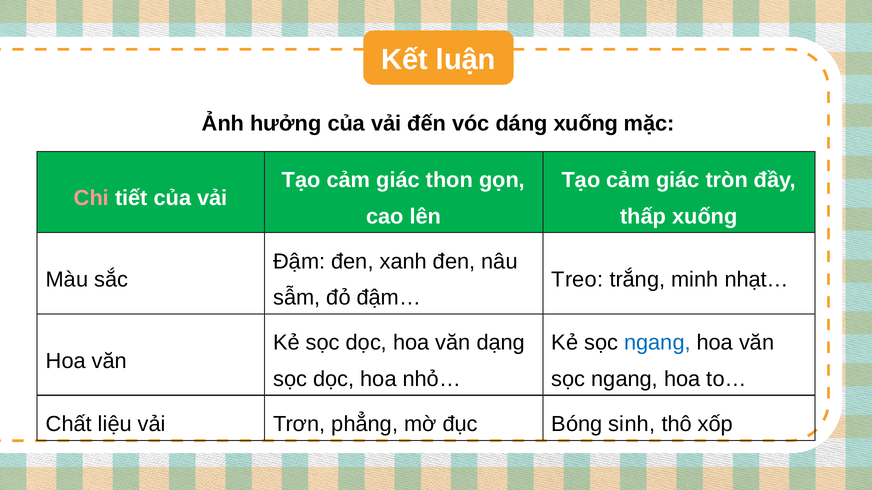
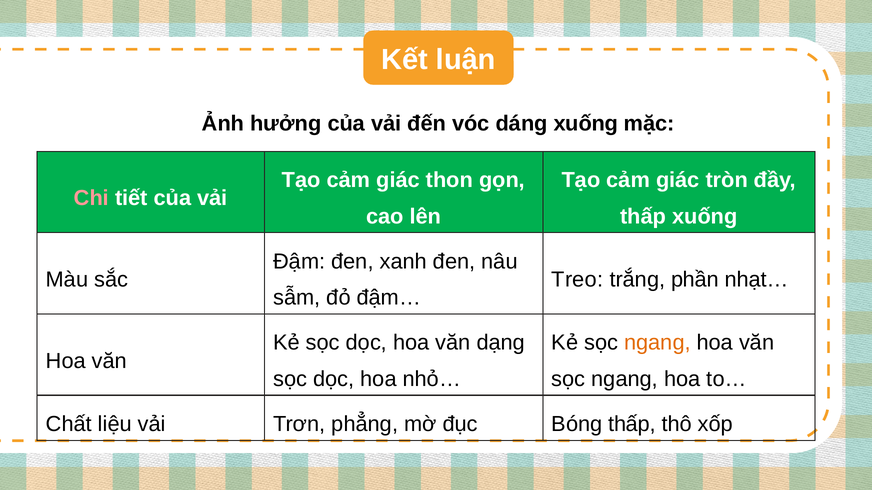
minh: minh -> phần
ngang at (657, 343) colour: blue -> orange
Bóng sinh: sinh -> thấp
